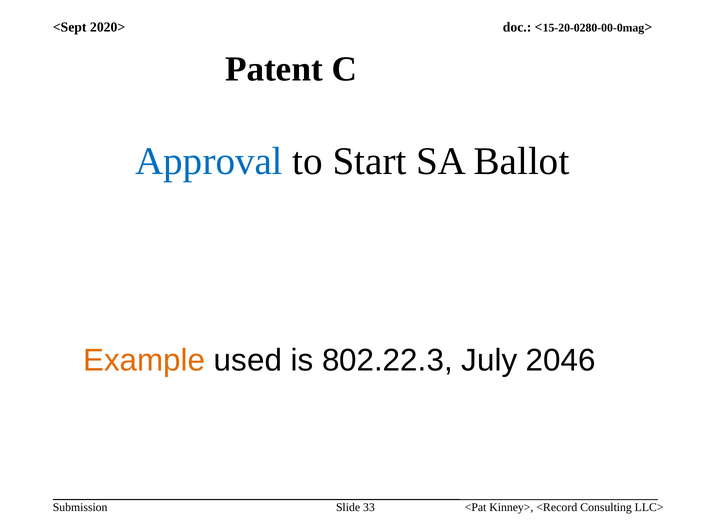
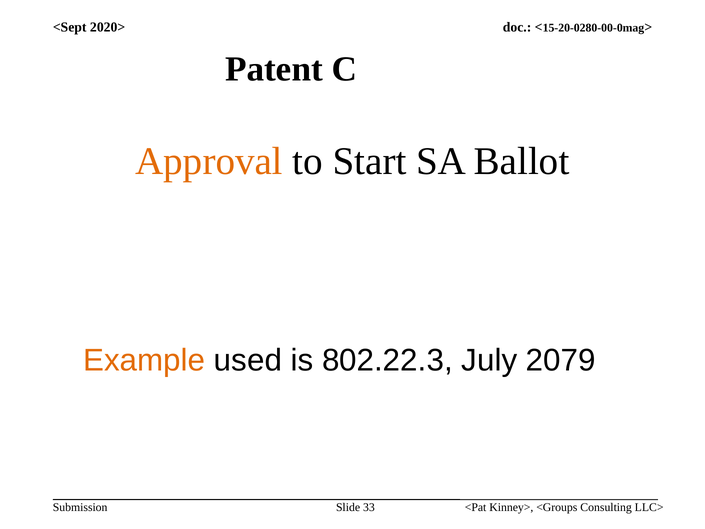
Approval colour: blue -> orange
2046: 2046 -> 2079
<Record: <Record -> <Groups
